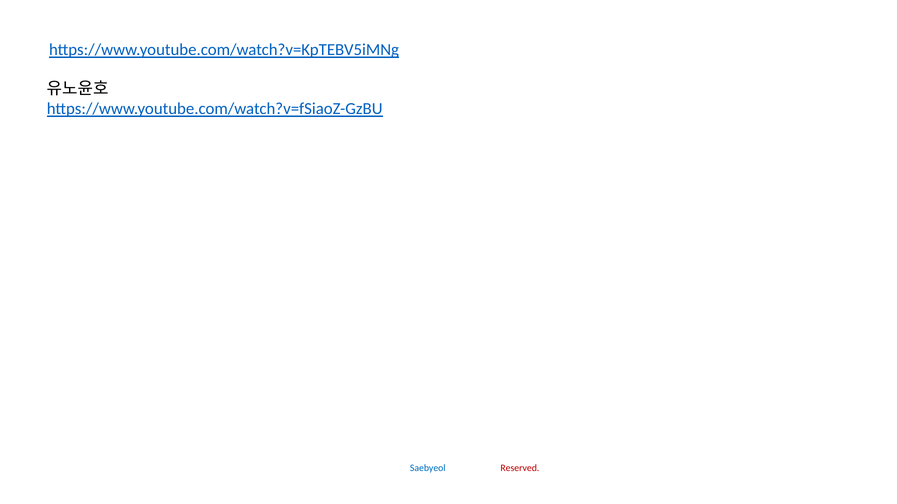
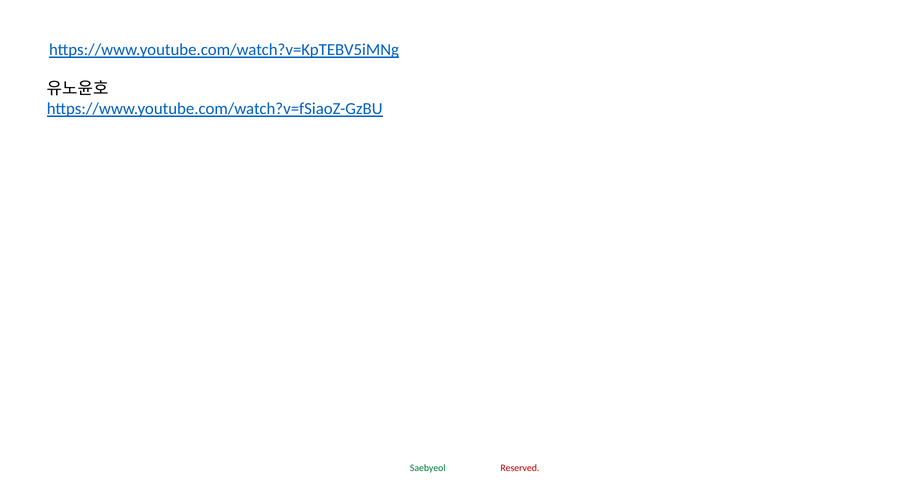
Saebyeol colour: blue -> green
